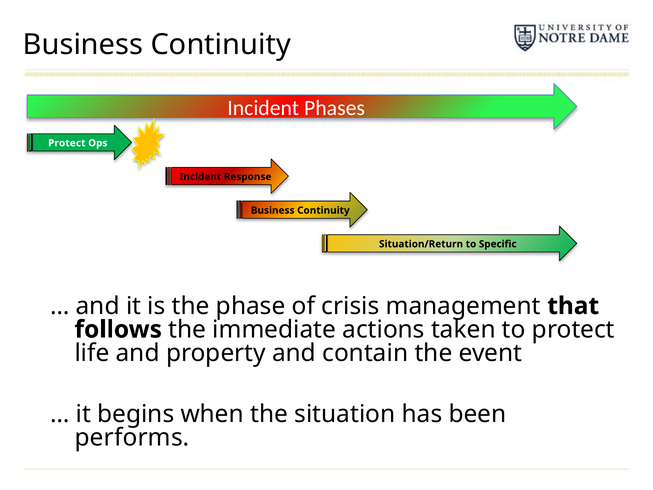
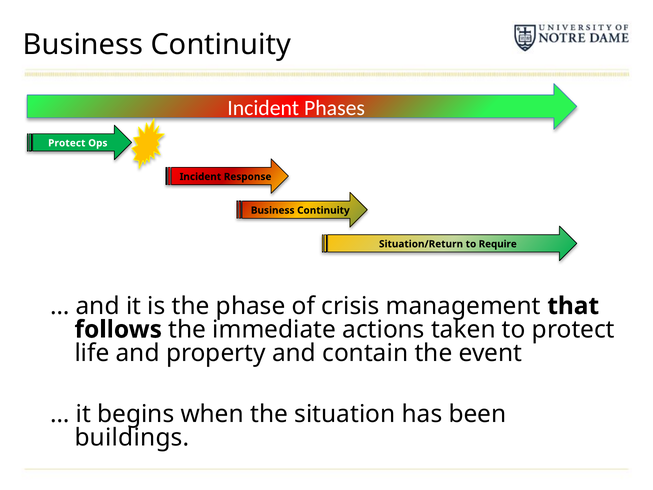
Specific: Specific -> Require
performs: performs -> buildings
